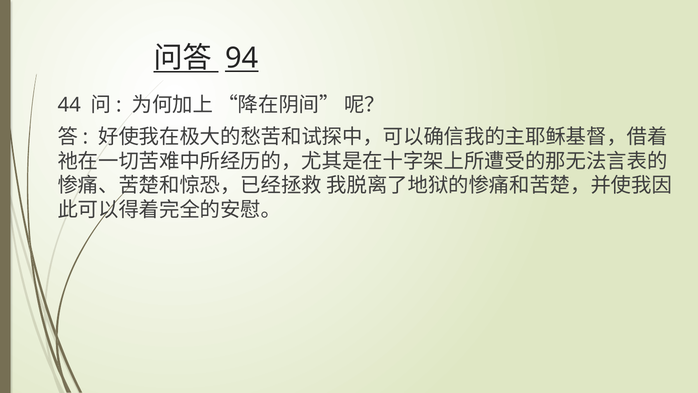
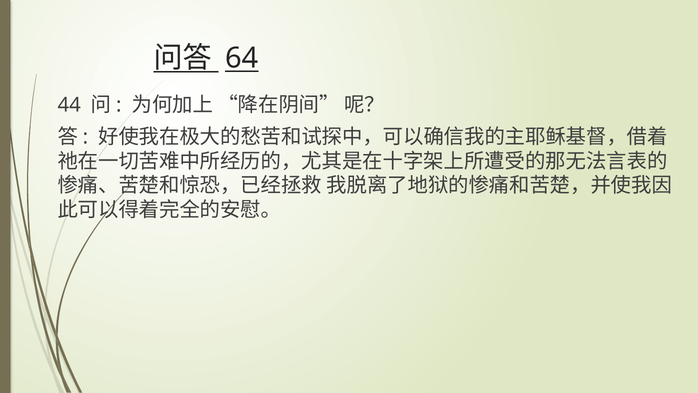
94: 94 -> 64
